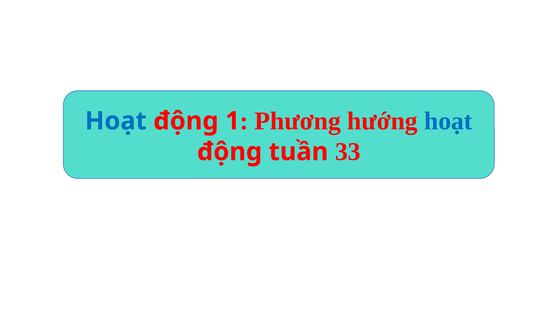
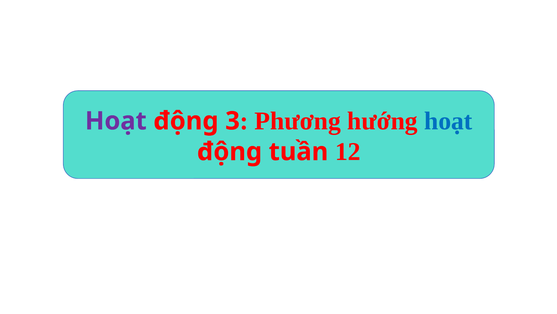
Hoạt at (116, 121) colour: blue -> purple
1: 1 -> 3
33: 33 -> 12
